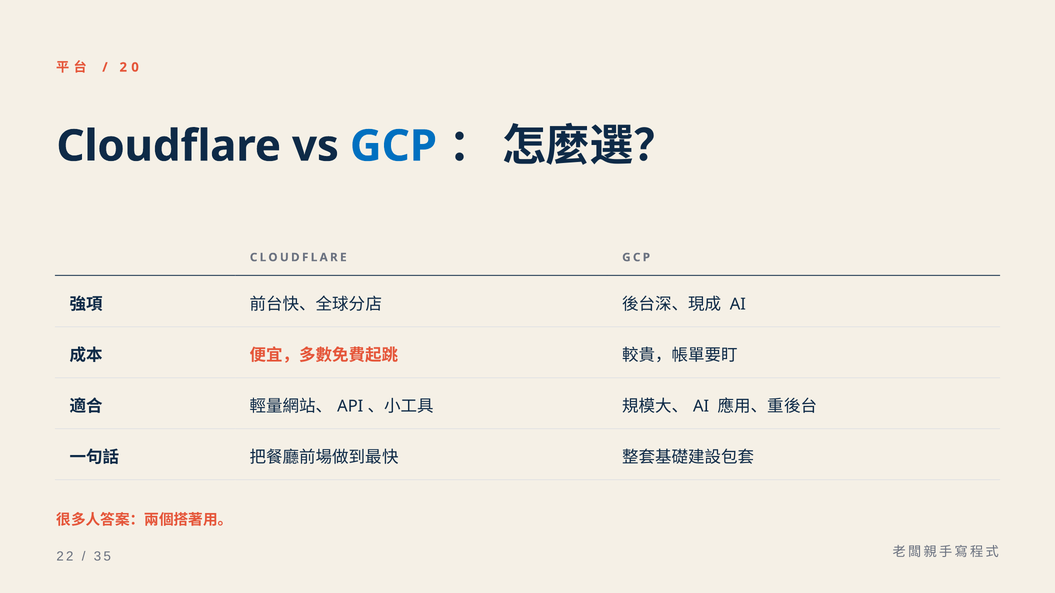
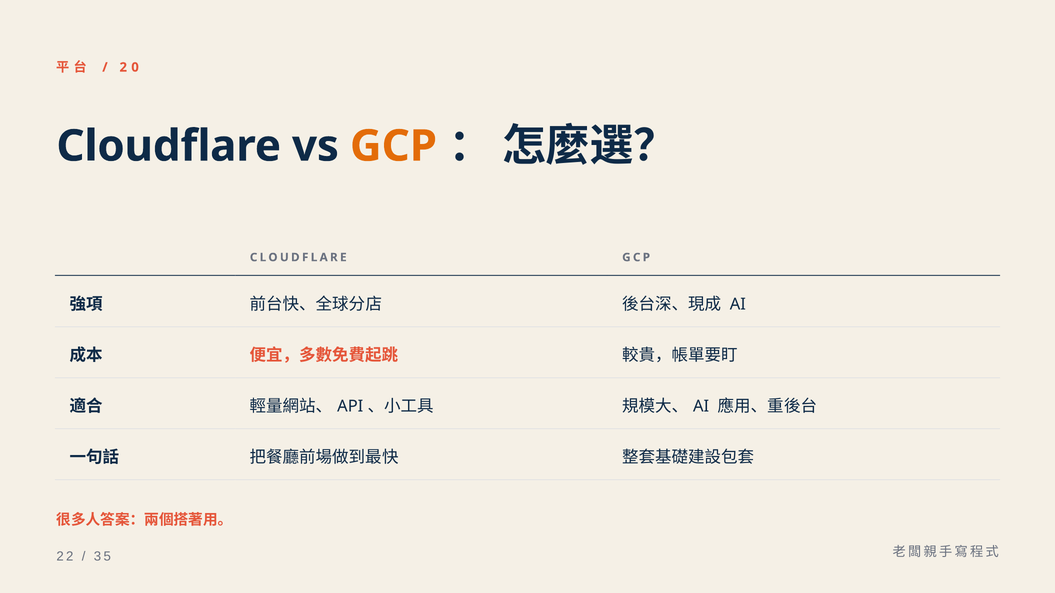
GCP at (393, 146) colour: blue -> orange
